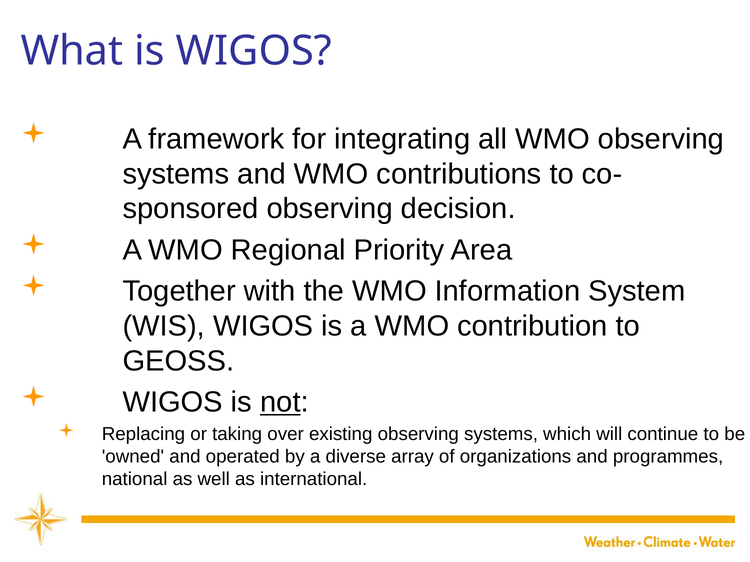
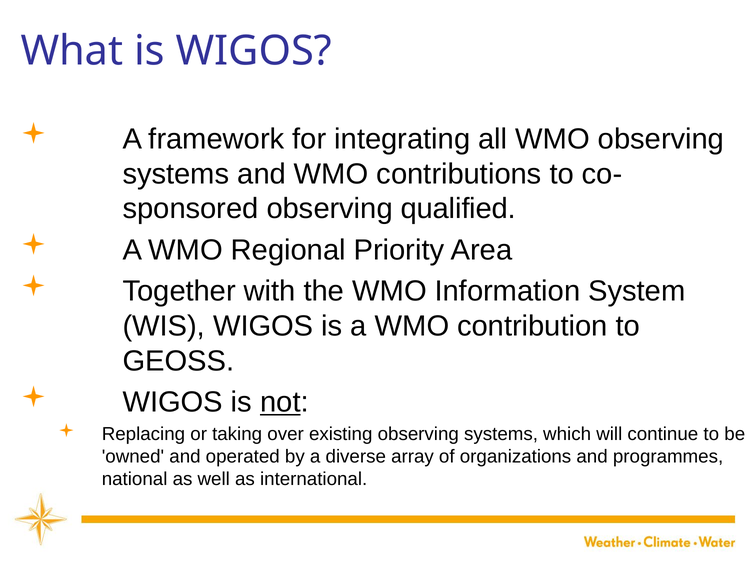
decision: decision -> qualified
